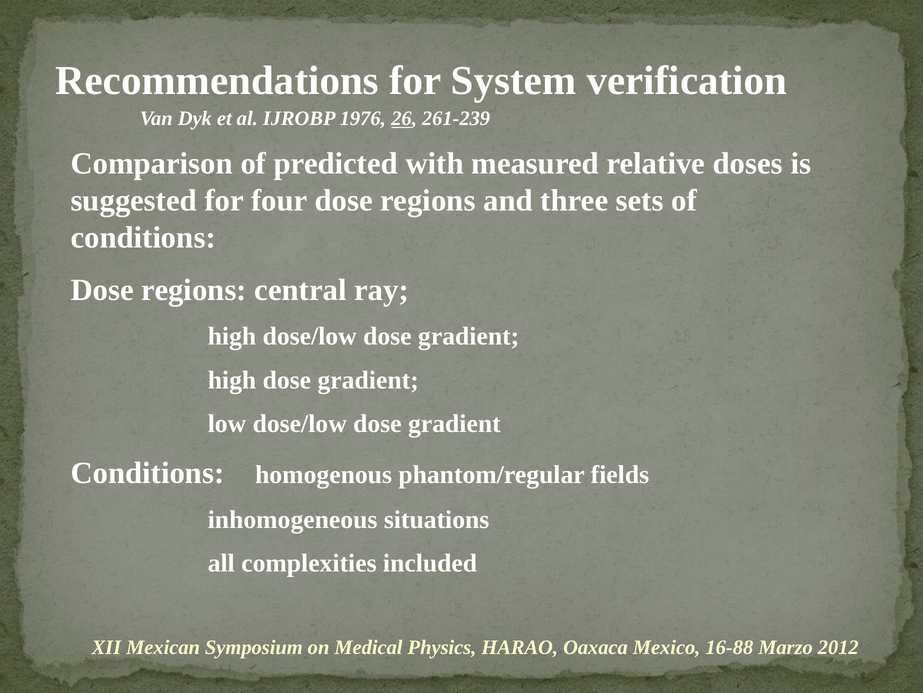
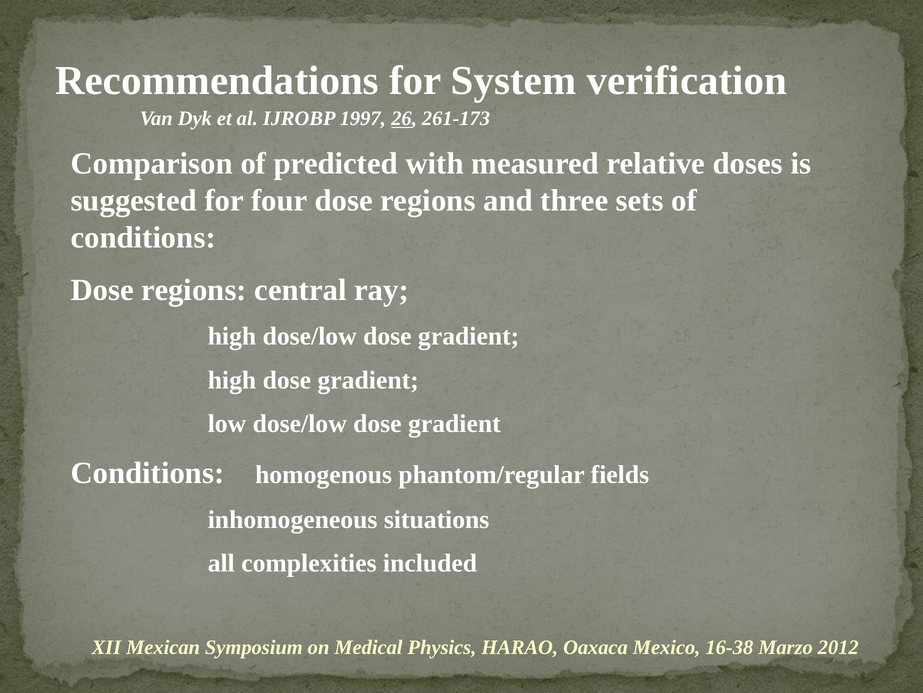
1976: 1976 -> 1997
261-239: 261-239 -> 261-173
16-88: 16-88 -> 16-38
